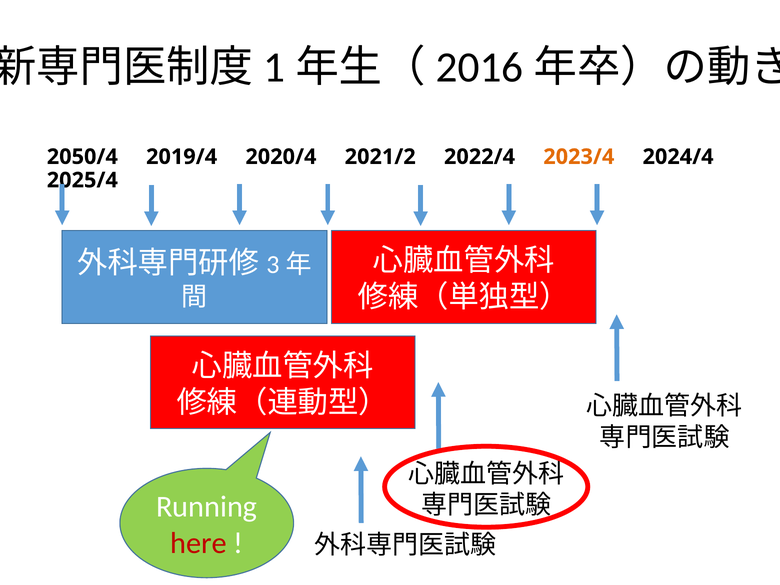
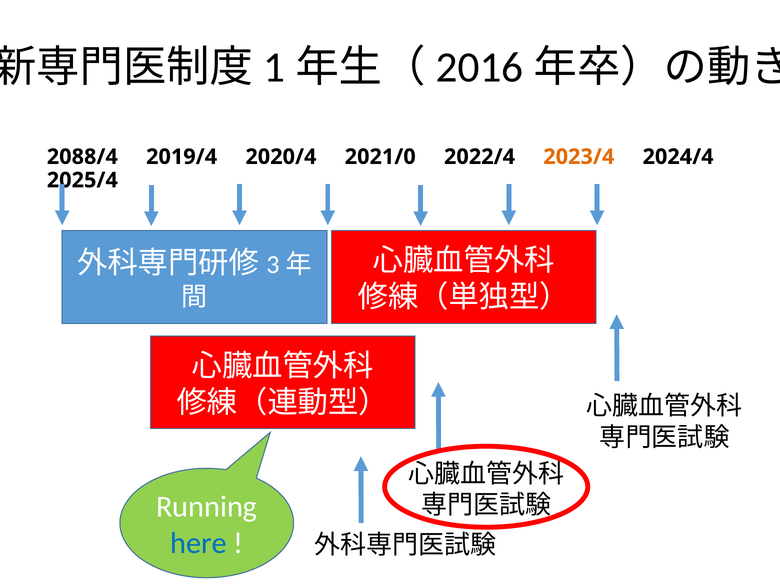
2050/4: 2050/4 -> 2088/4
2021/2: 2021/2 -> 2021/0
here colour: red -> blue
